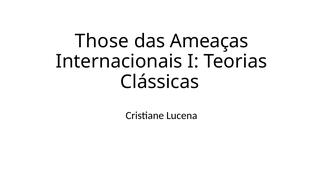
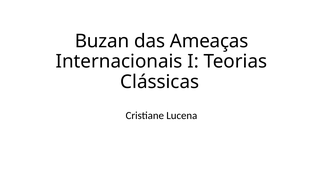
Those: Those -> Buzan
